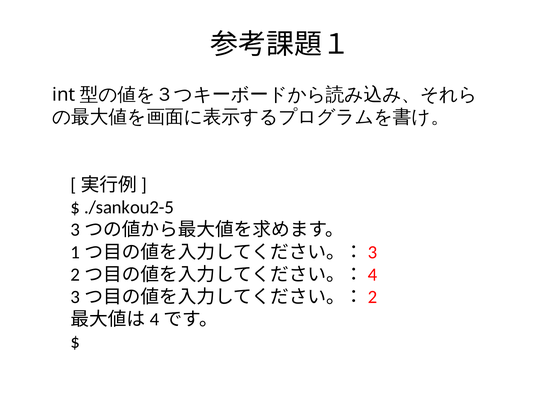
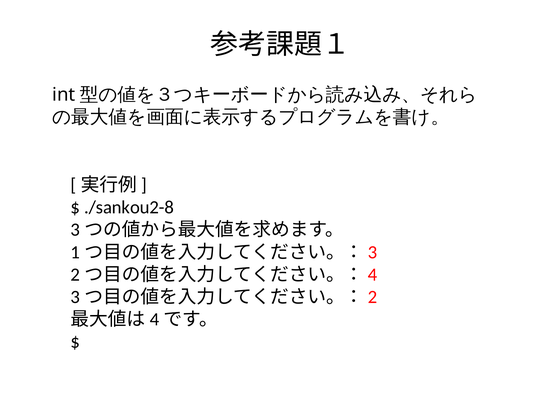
./sankou2-5: ./sankou2-5 -> ./sankou2-8
